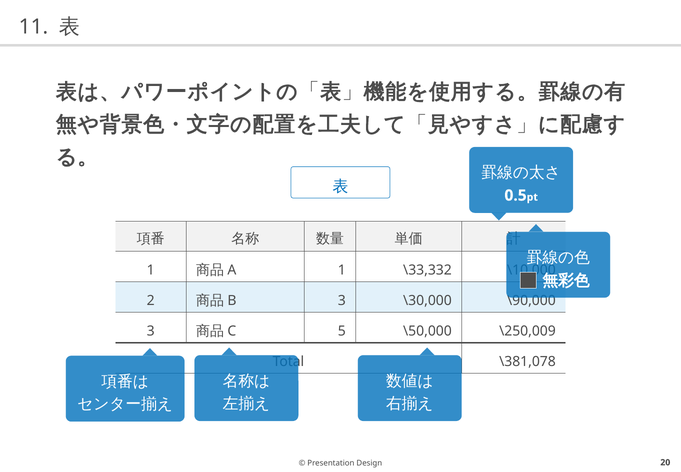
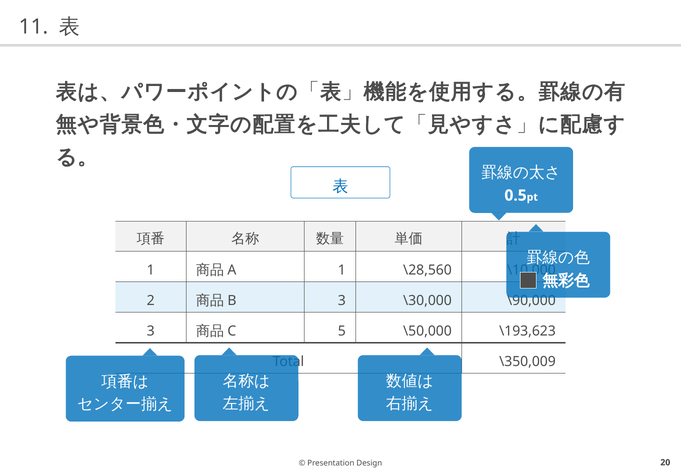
\33,332: \33,332 -> \28,560
\250,009: \250,009 -> \193,623
\381,078: \381,078 -> \350,009
